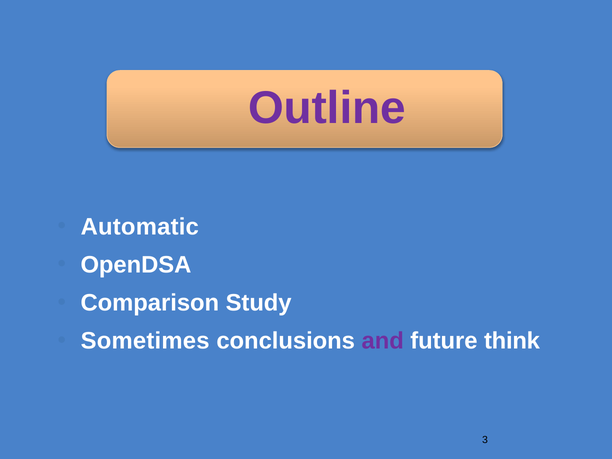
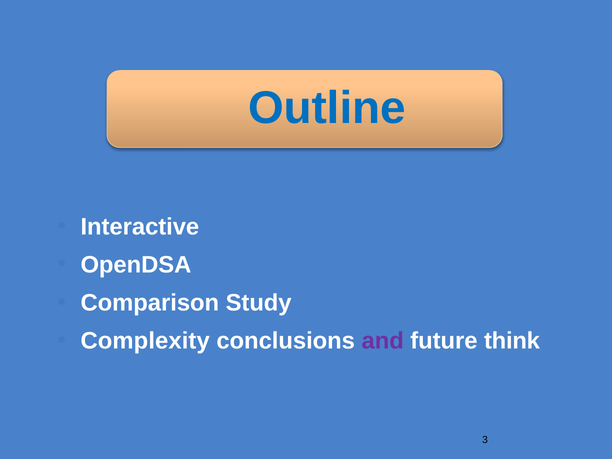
Outline colour: purple -> blue
Automatic: Automatic -> Interactive
Sometimes: Sometimes -> Complexity
